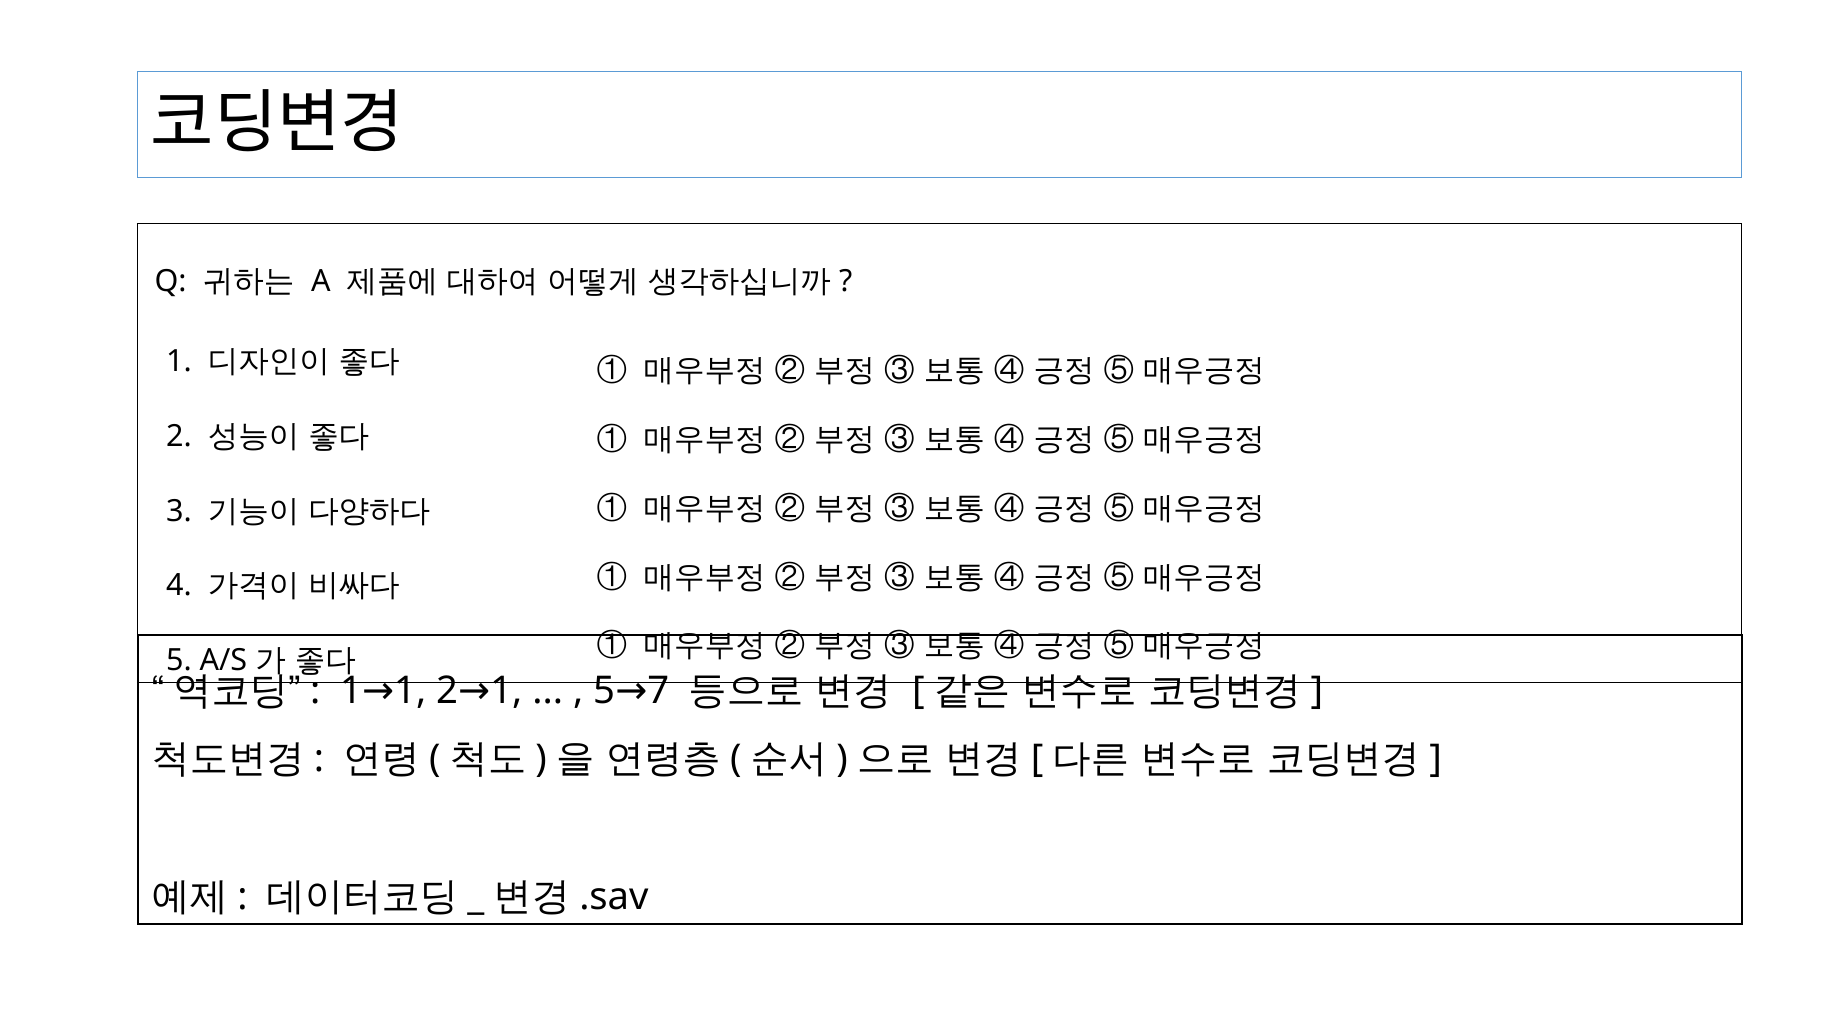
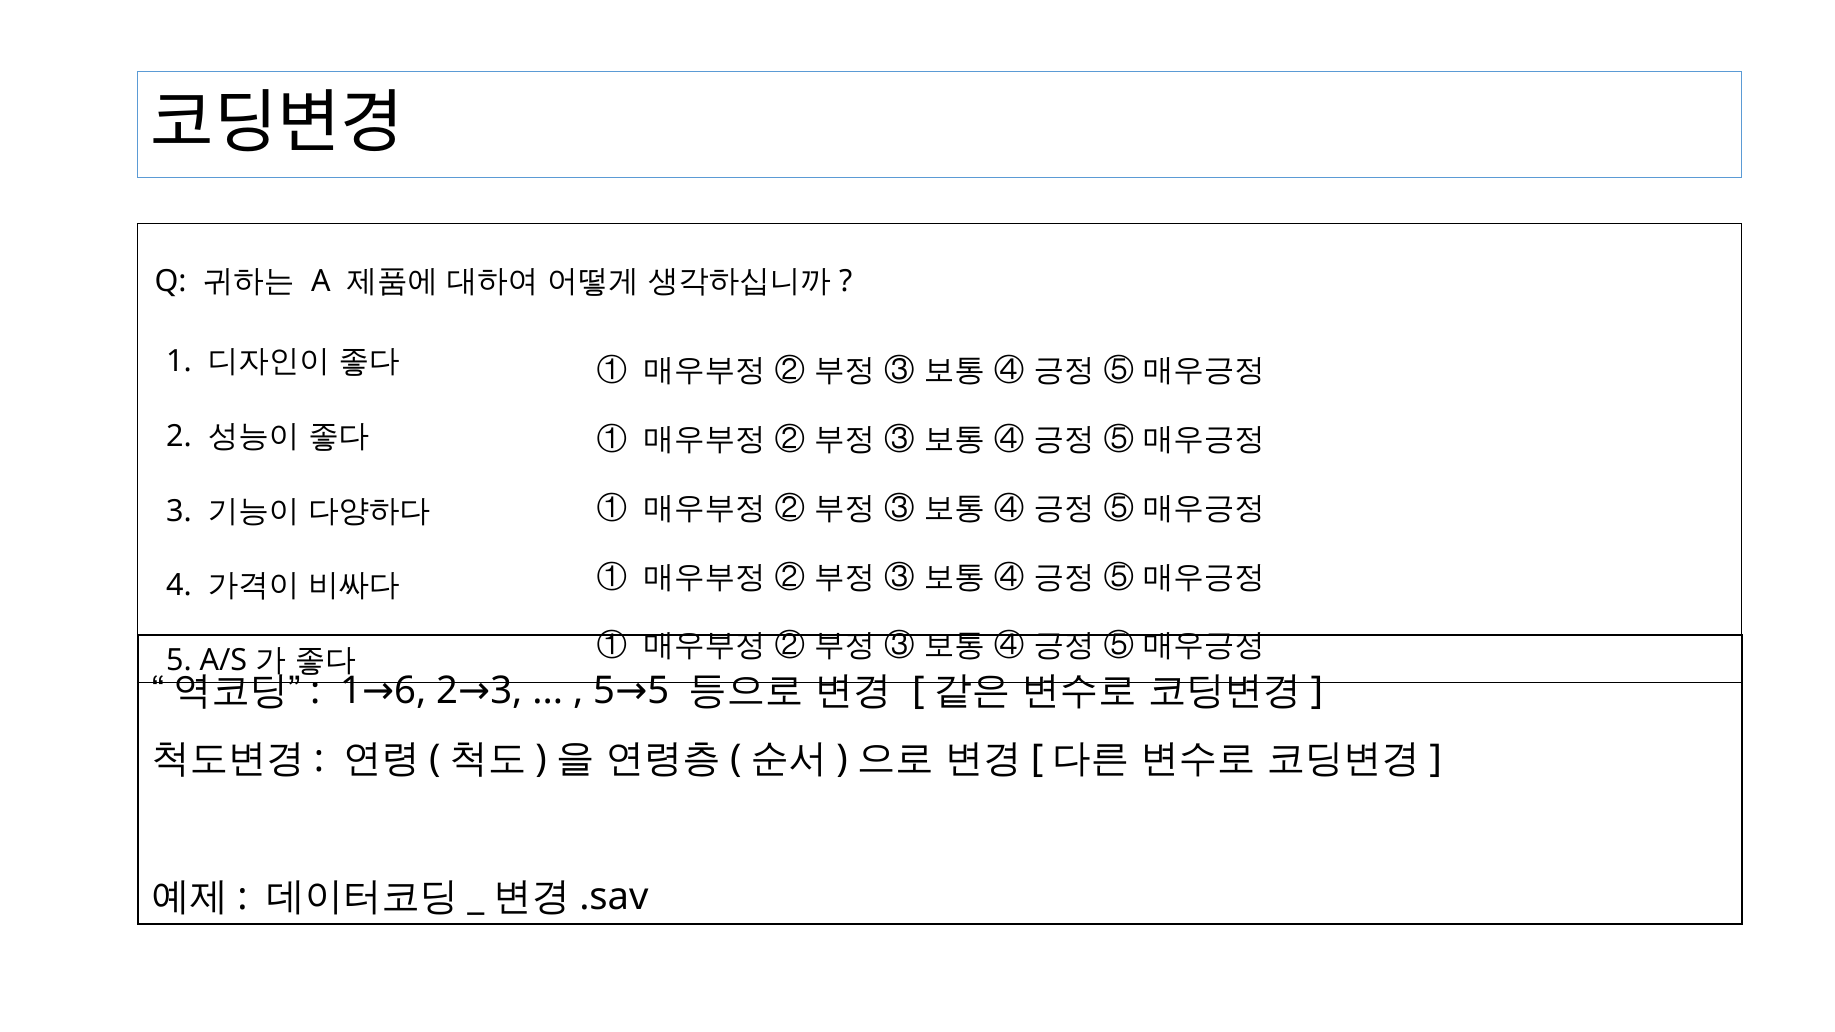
1 1: 1 -> 6
2 1: 1 -> 3
5 7: 7 -> 5
